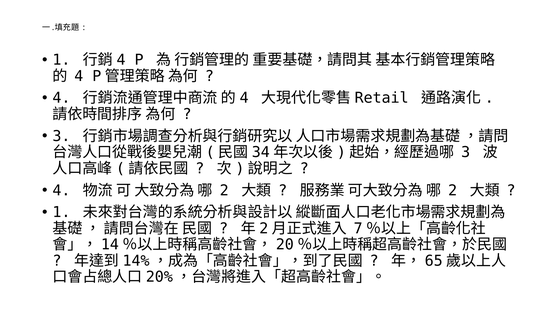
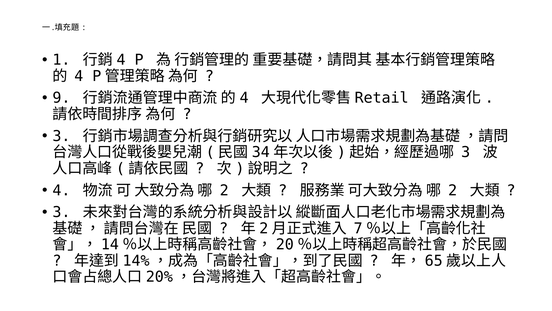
4 at (61, 98): 4 -> 9
1 at (61, 212): 1 -> 3
